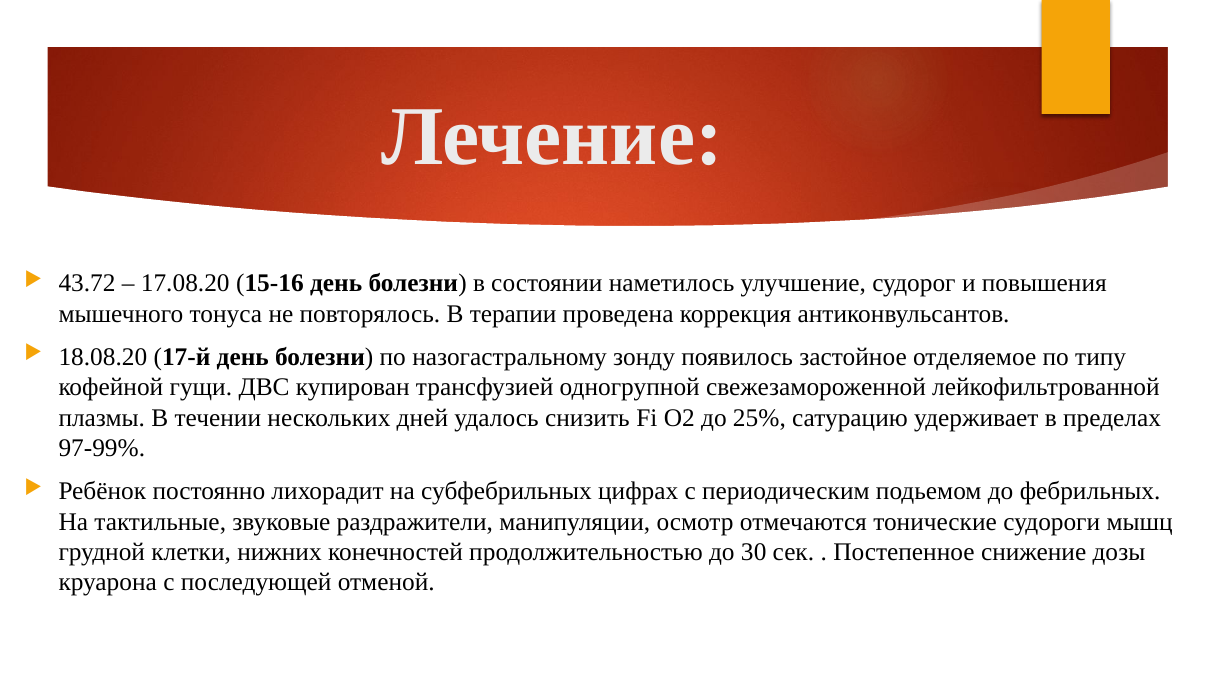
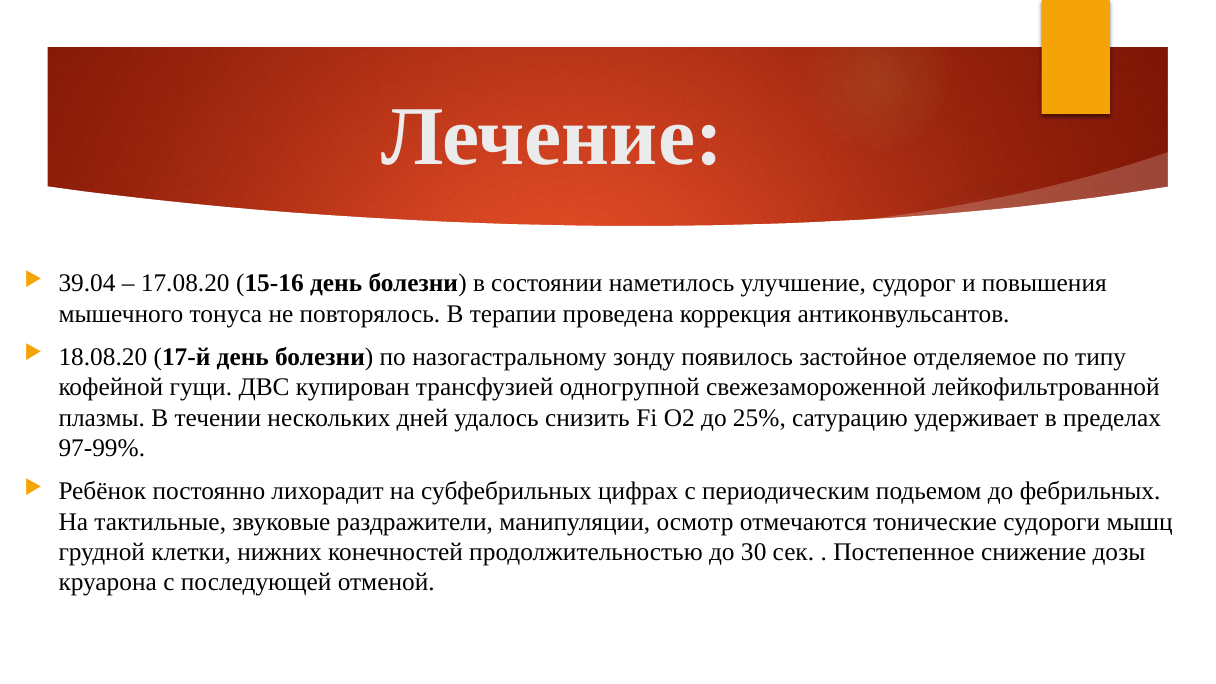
43.72: 43.72 -> 39.04
